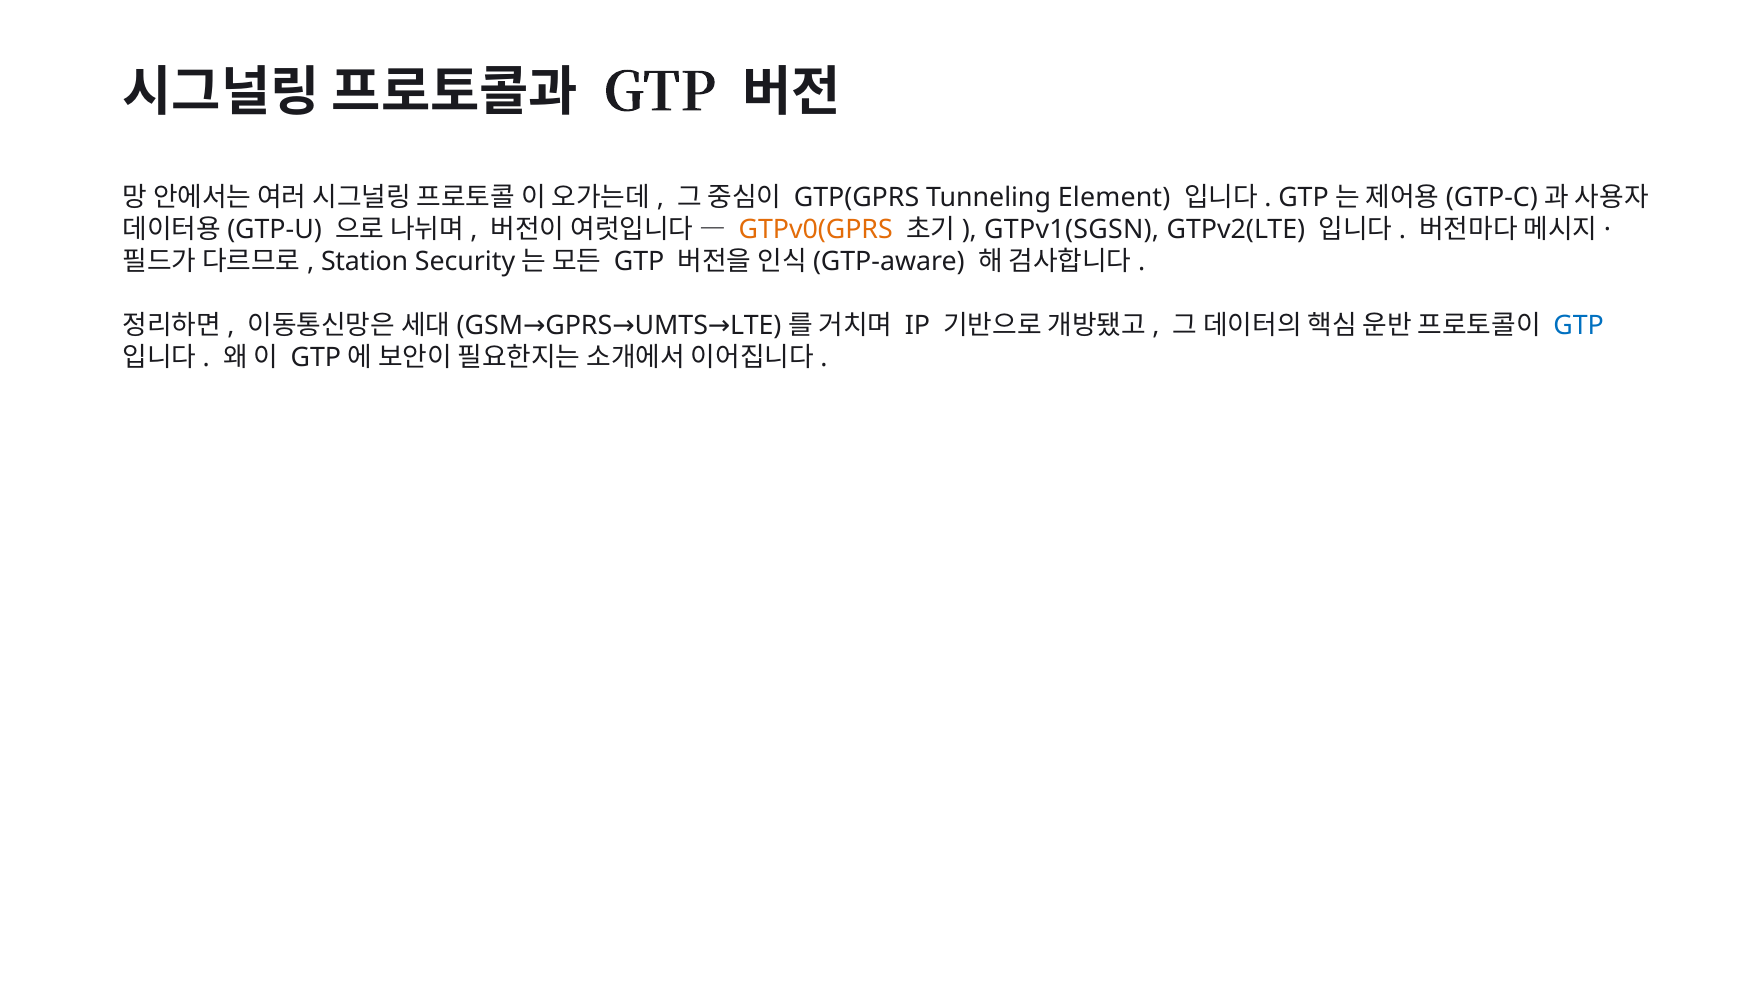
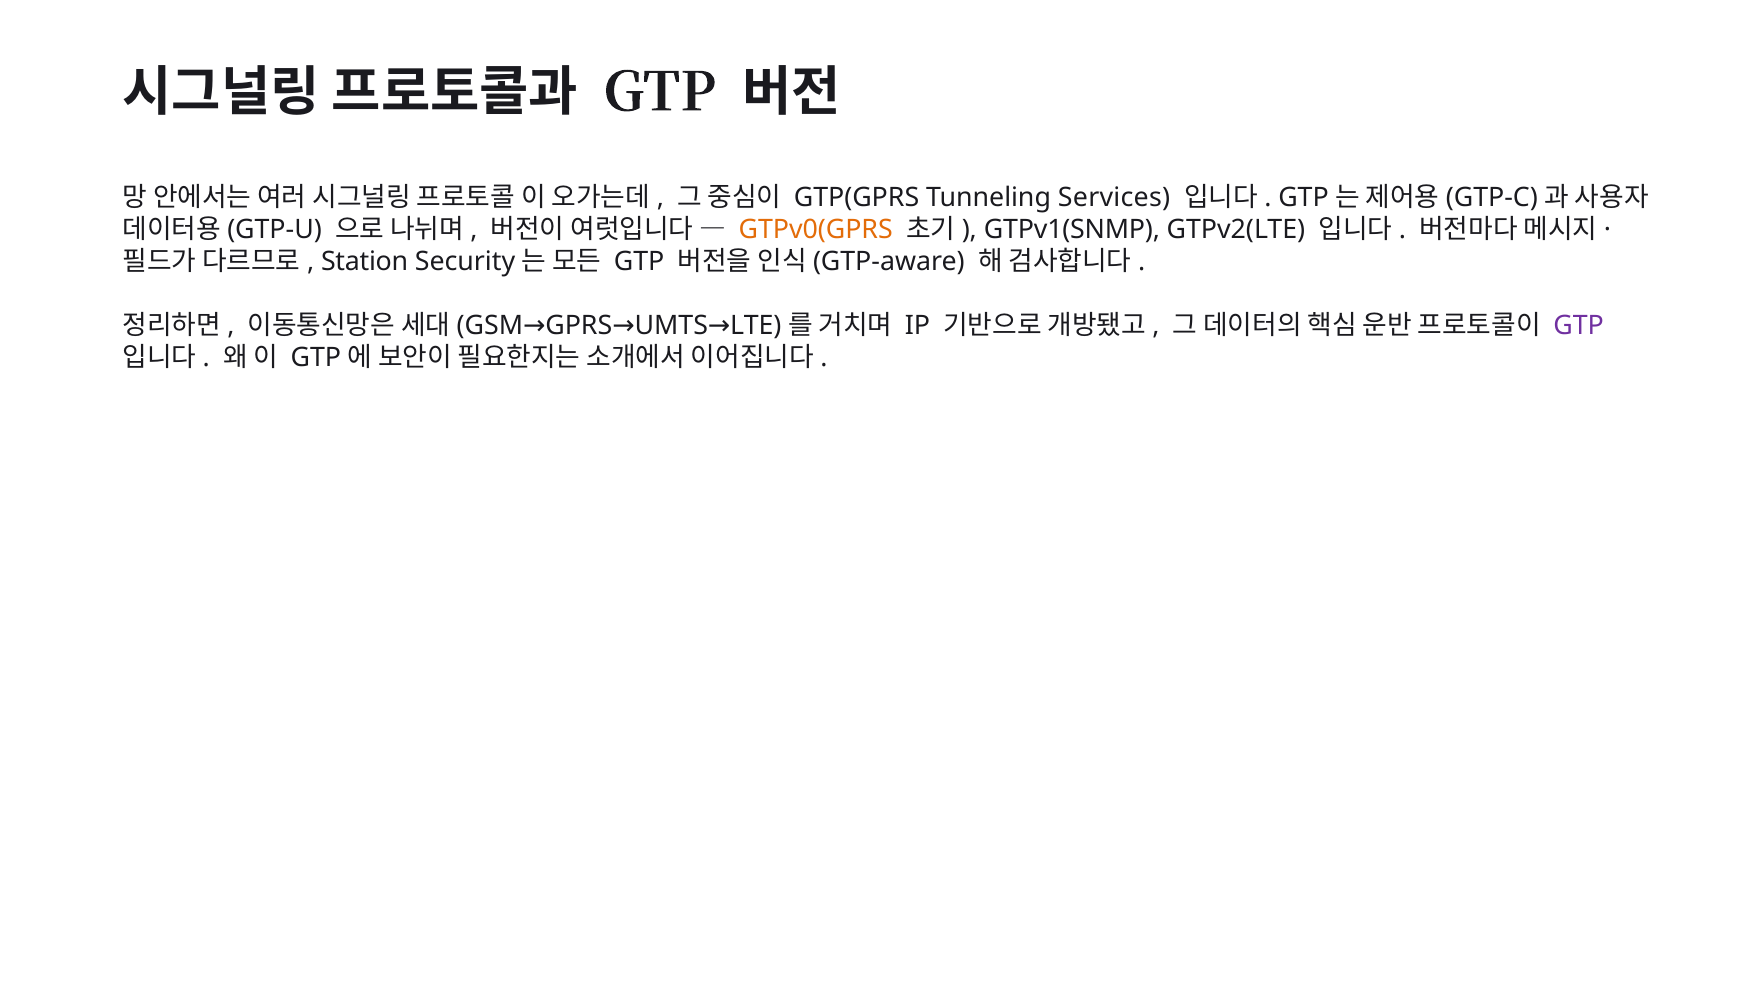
Element: Element -> Services
GTPv1(SGSN: GTPv1(SGSN -> GTPv1(SNMP
GTP at (1579, 326) colour: blue -> purple
